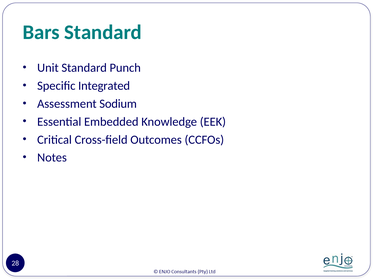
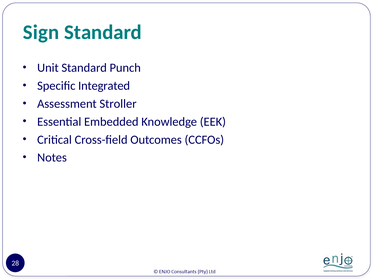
Bars: Bars -> Sign
Sodium: Sodium -> Stroller
